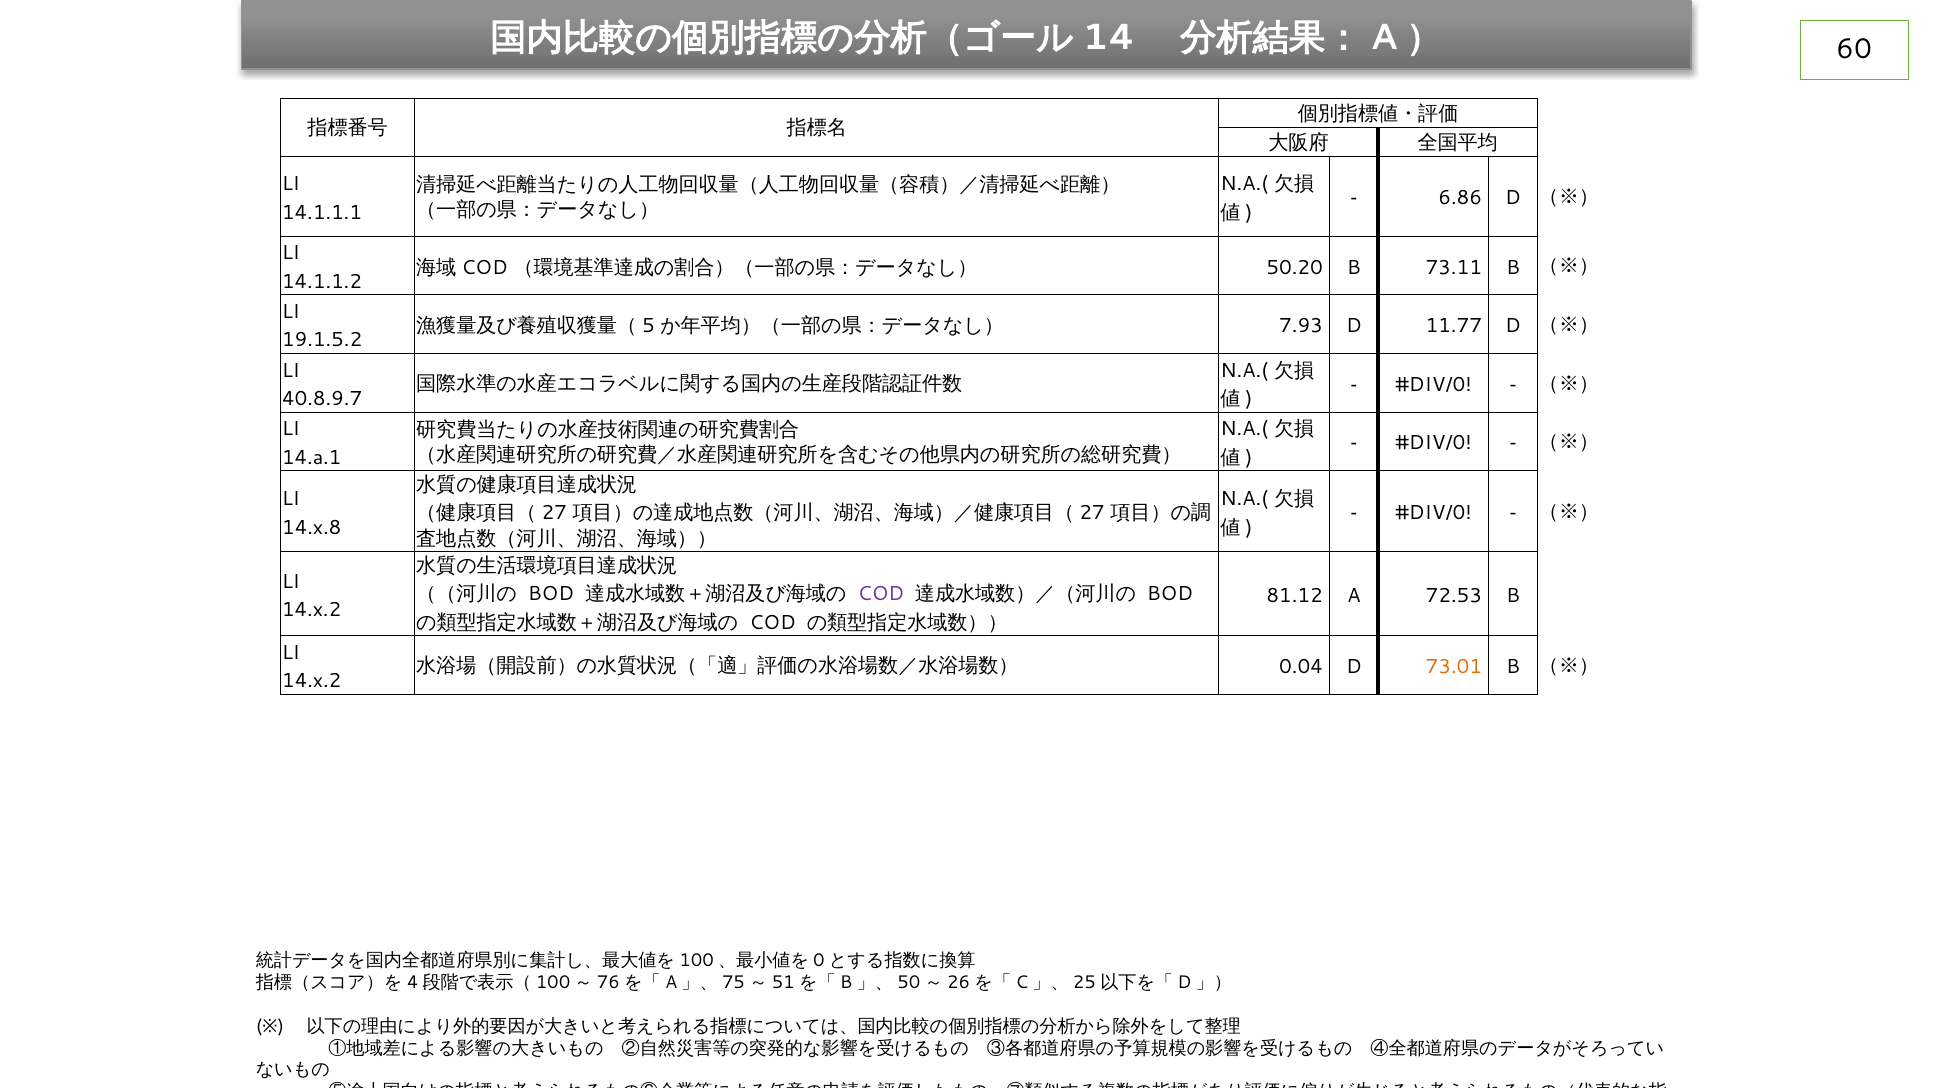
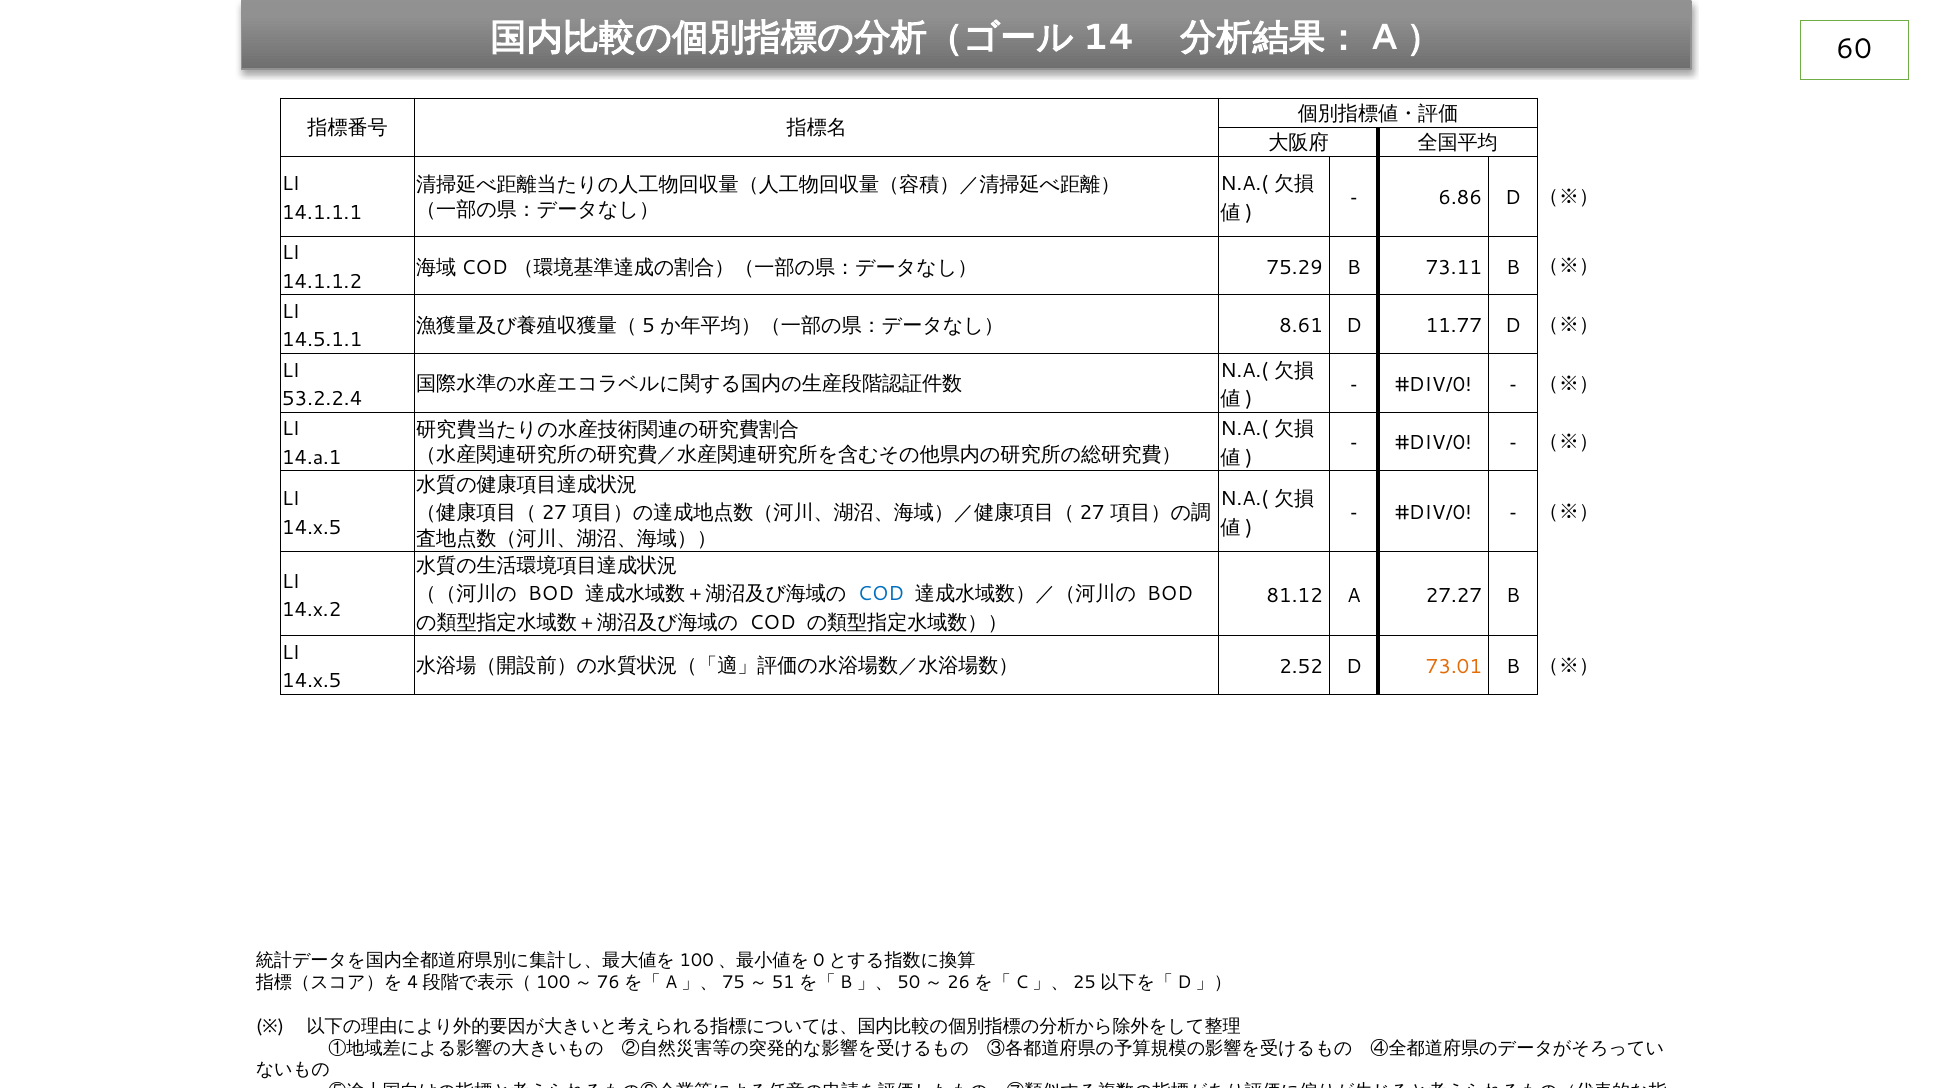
50.20: 50.20 -> 75.29
7.93: 7.93 -> 8.61
19.1.5.2: 19.1.5.2 -> 14.5.1.1
40.8.9.7: 40.8.9.7 -> 53.2.2.4
14.x.8 at (312, 527): 14.x.8 -> 14.x.5
COD at (881, 594) colour: purple -> blue
72.53: 72.53 -> 27.27
0.04: 0.04 -> 2.52
14.x.2 at (312, 681): 14.x.2 -> 14.x.5
